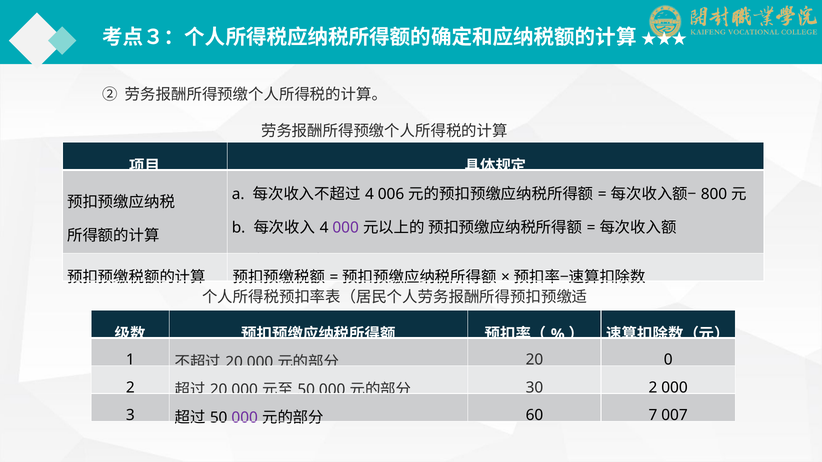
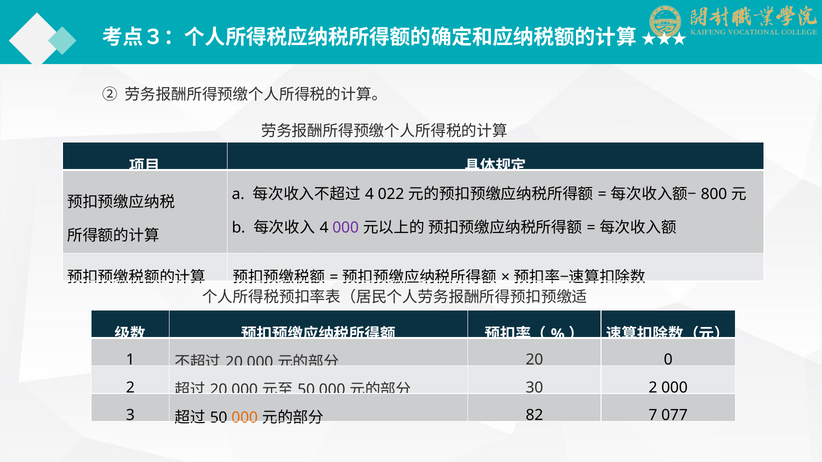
006: 006 -> 022
000 at (245, 418) colour: purple -> orange
60: 60 -> 82
007: 007 -> 077
